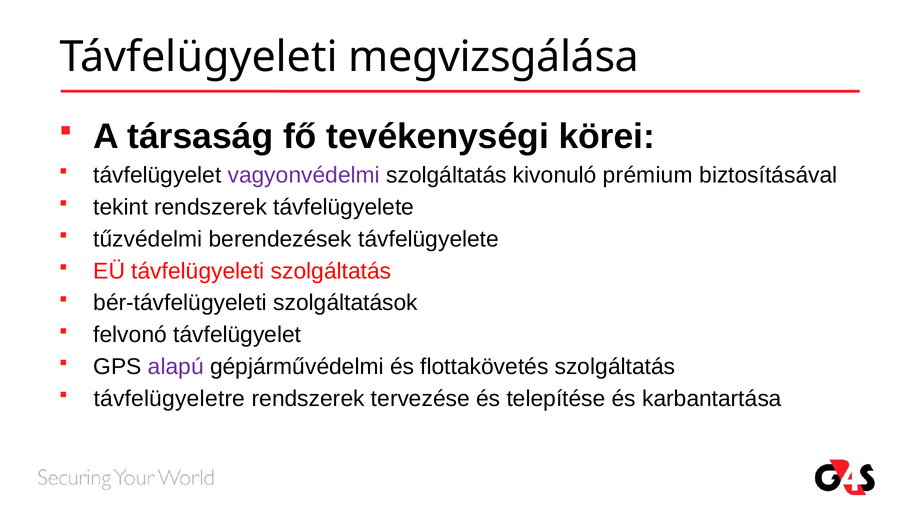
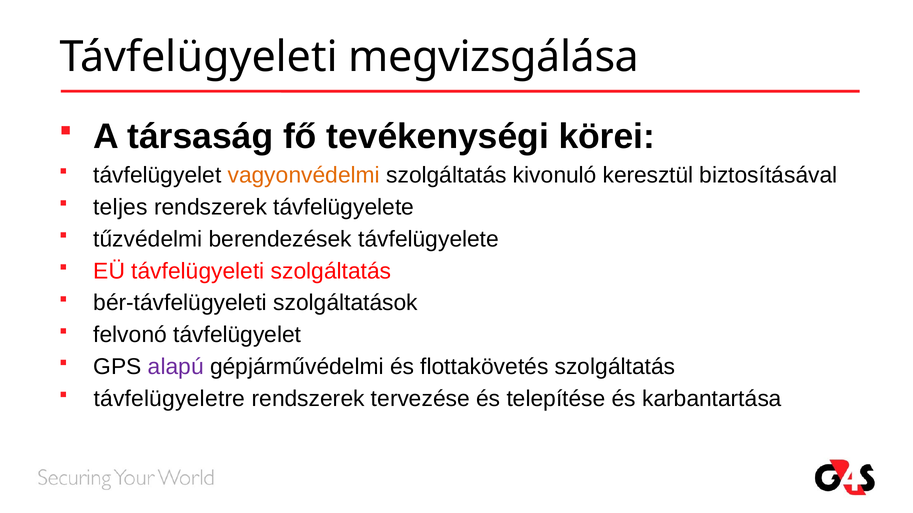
vagyonvédelmi colour: purple -> orange
prémium: prémium -> keresztül
tekint: tekint -> teljes
